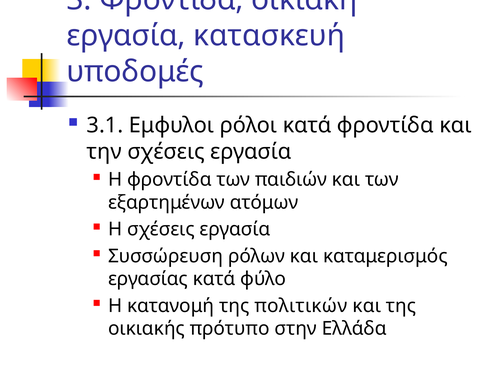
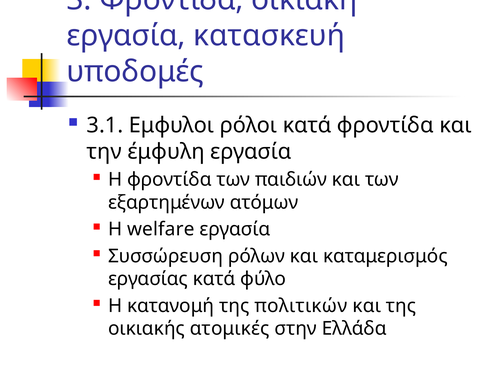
την σχέσεις: σχέσεις -> έμφυλη
Η σχέσεις: σχέσεις -> welfare
πρότυπο: πρότυπο -> ατομικές
